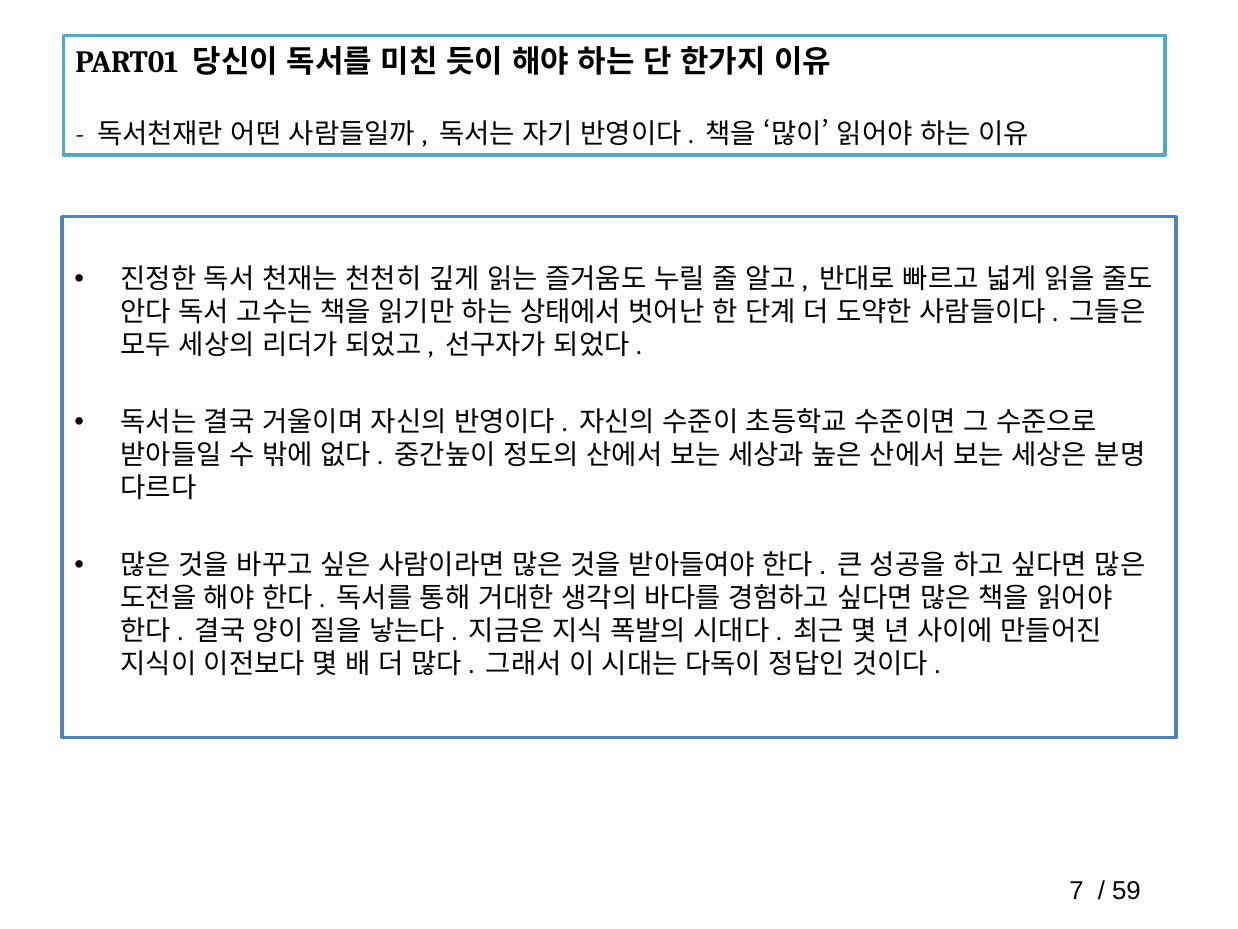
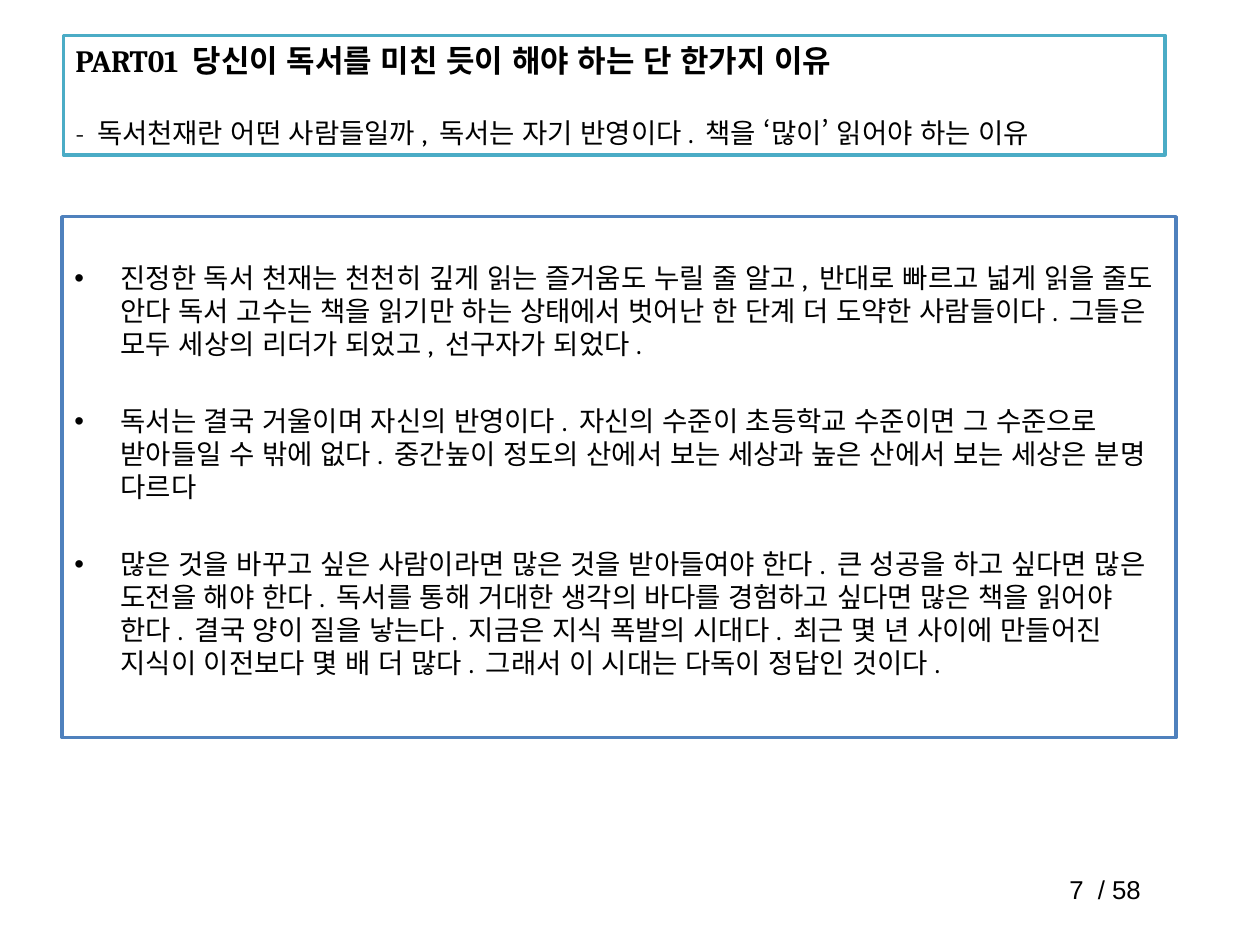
59: 59 -> 58
